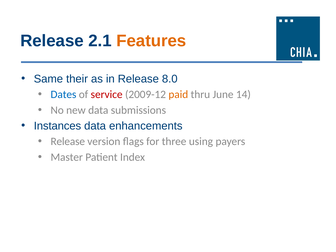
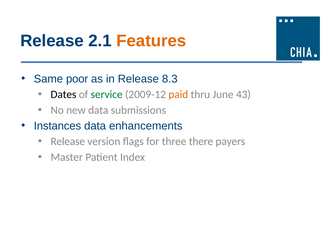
their: their -> poor
8.0: 8.0 -> 8.3
Dates colour: blue -> black
service colour: red -> green
14: 14 -> 43
using: using -> there
